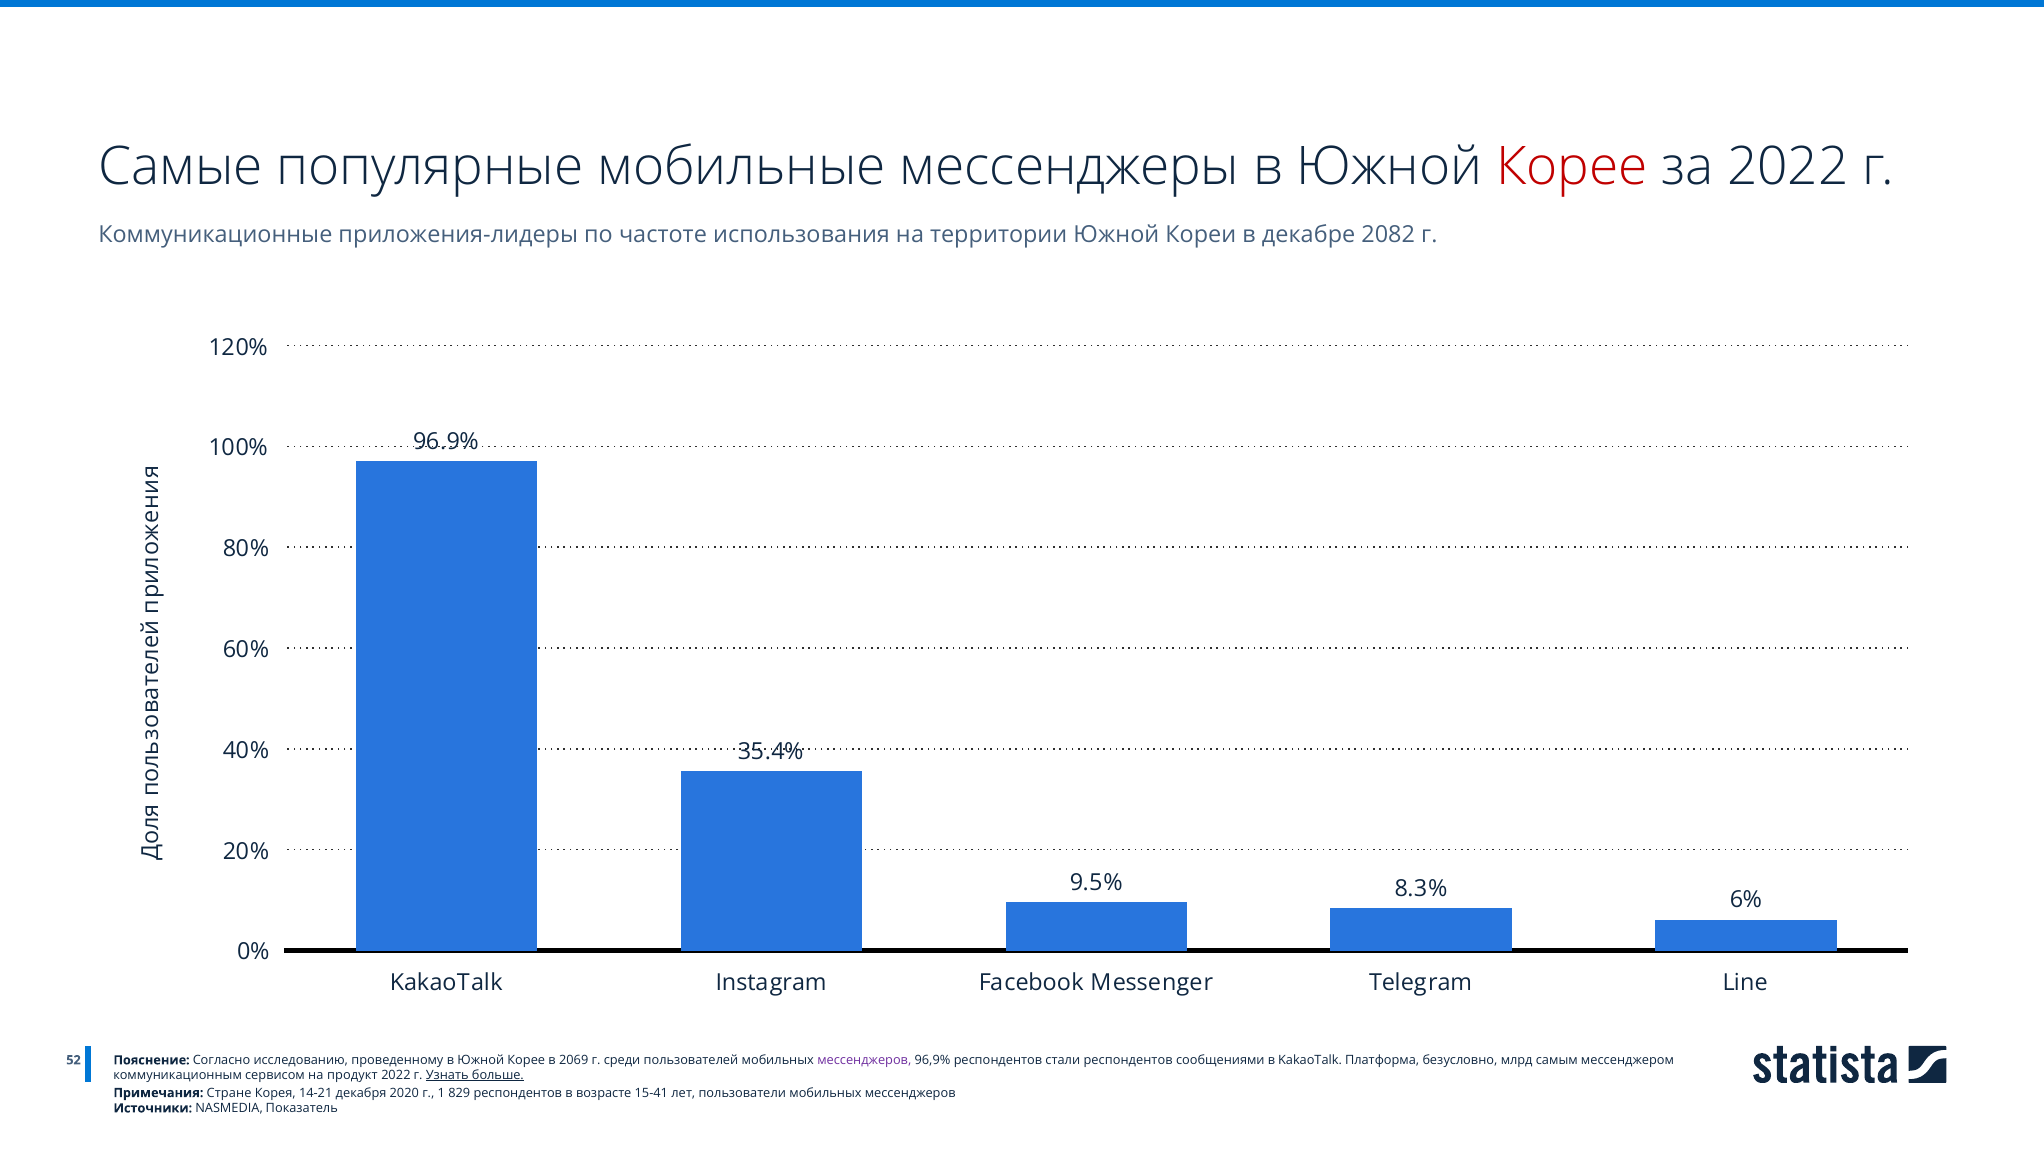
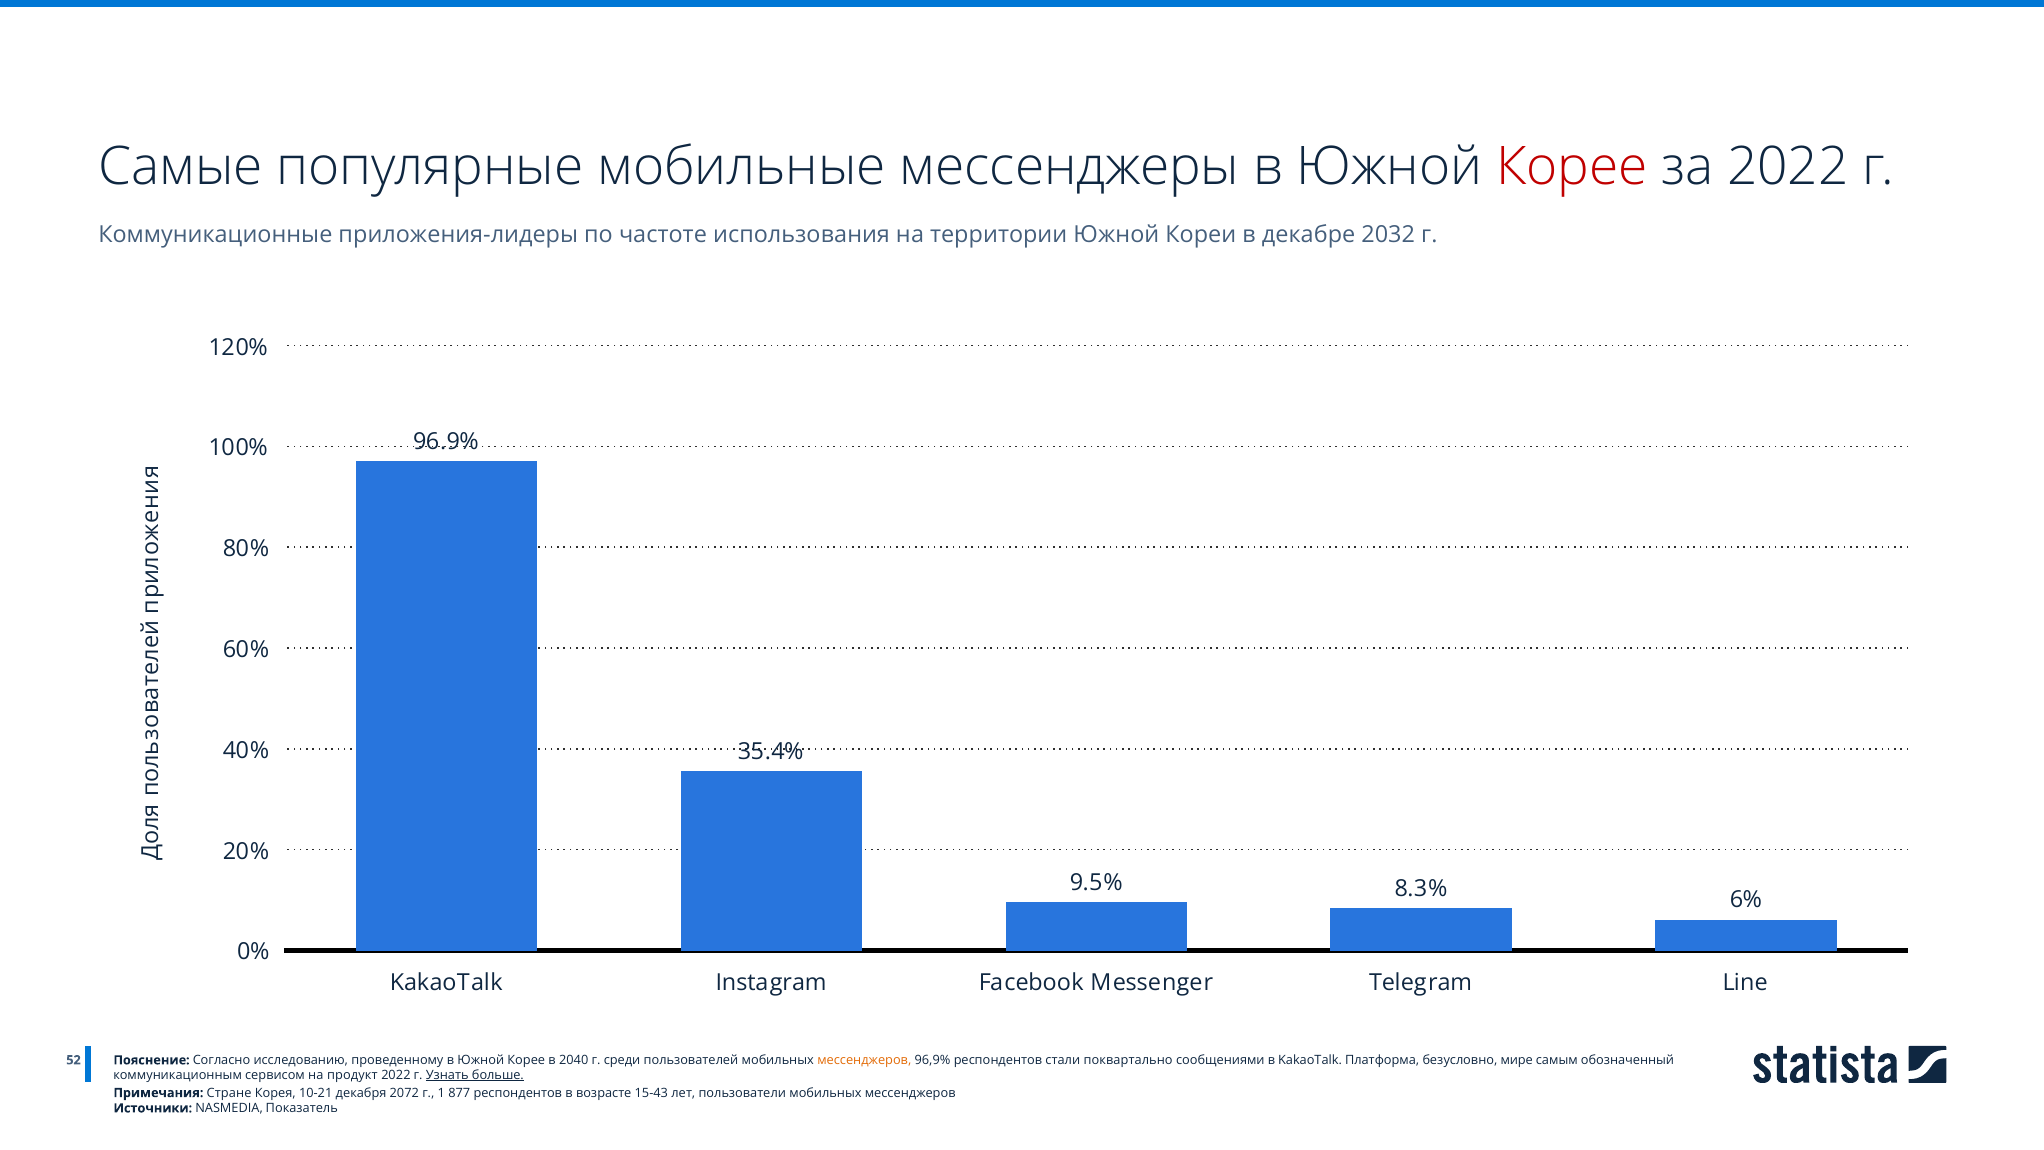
2082: 2082 -> 2032
2069: 2069 -> 2040
мессенджеров at (864, 1060) colour: purple -> orange
стали респондентов: респондентов -> поквартально
млрд: млрд -> мире
мессенджером: мессенджером -> обозначенный
14-21: 14-21 -> 10-21
2020: 2020 -> 2072
829: 829 -> 877
15-41: 15-41 -> 15-43
